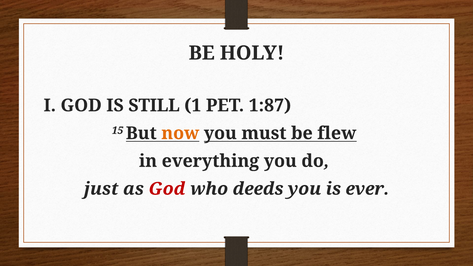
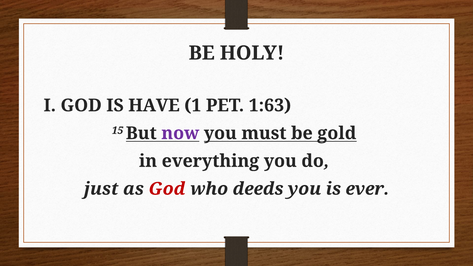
STILL: STILL -> HAVE
1:87: 1:87 -> 1:63
now colour: orange -> purple
flew: flew -> gold
